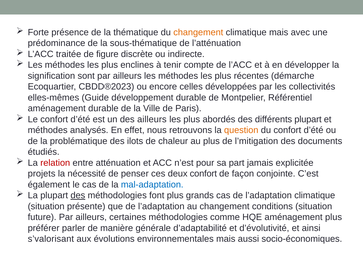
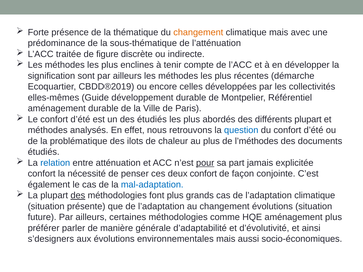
CBDD®2023: CBDD®2023 -> CBDD®2019
des ailleurs: ailleurs -> étudiés
question colour: orange -> blue
l’mitigation: l’mitigation -> l’méthodes
relation colour: red -> blue
pour underline: none -> present
projets at (42, 174): projets -> confort
changement conditions: conditions -> évolutions
s’valorisant: s’valorisant -> s’designers
